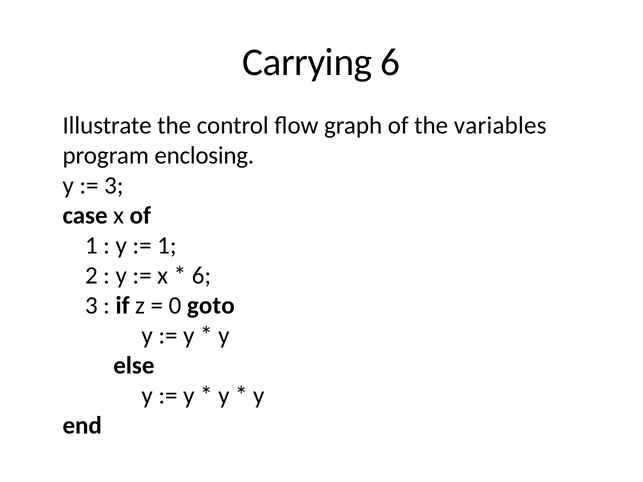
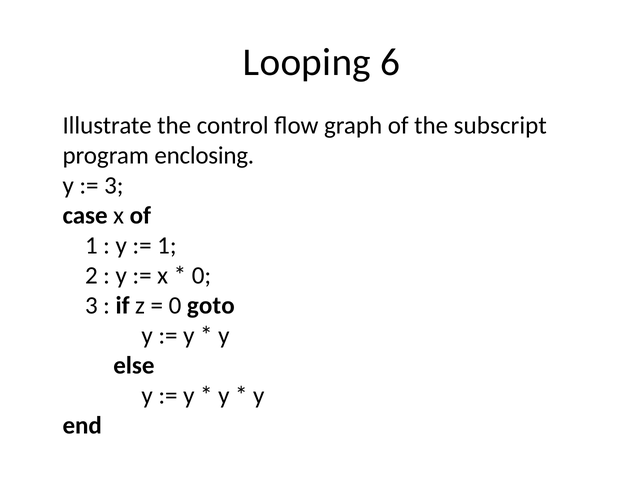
Carrying: Carrying -> Looping
variables: variables -> subscript
6 at (201, 276): 6 -> 0
